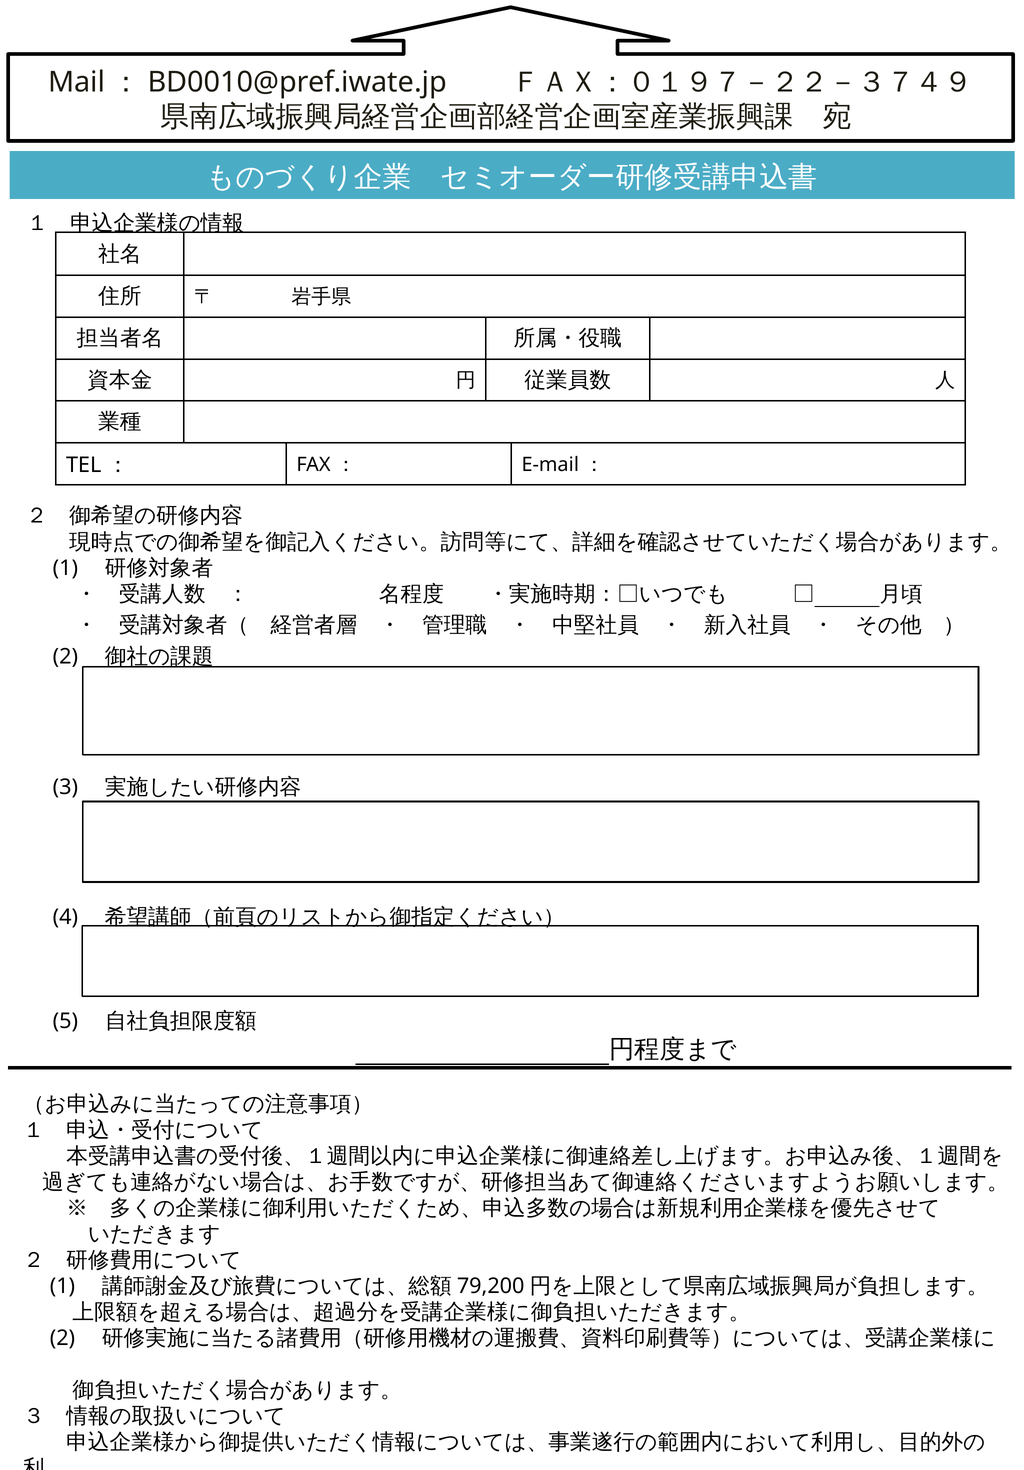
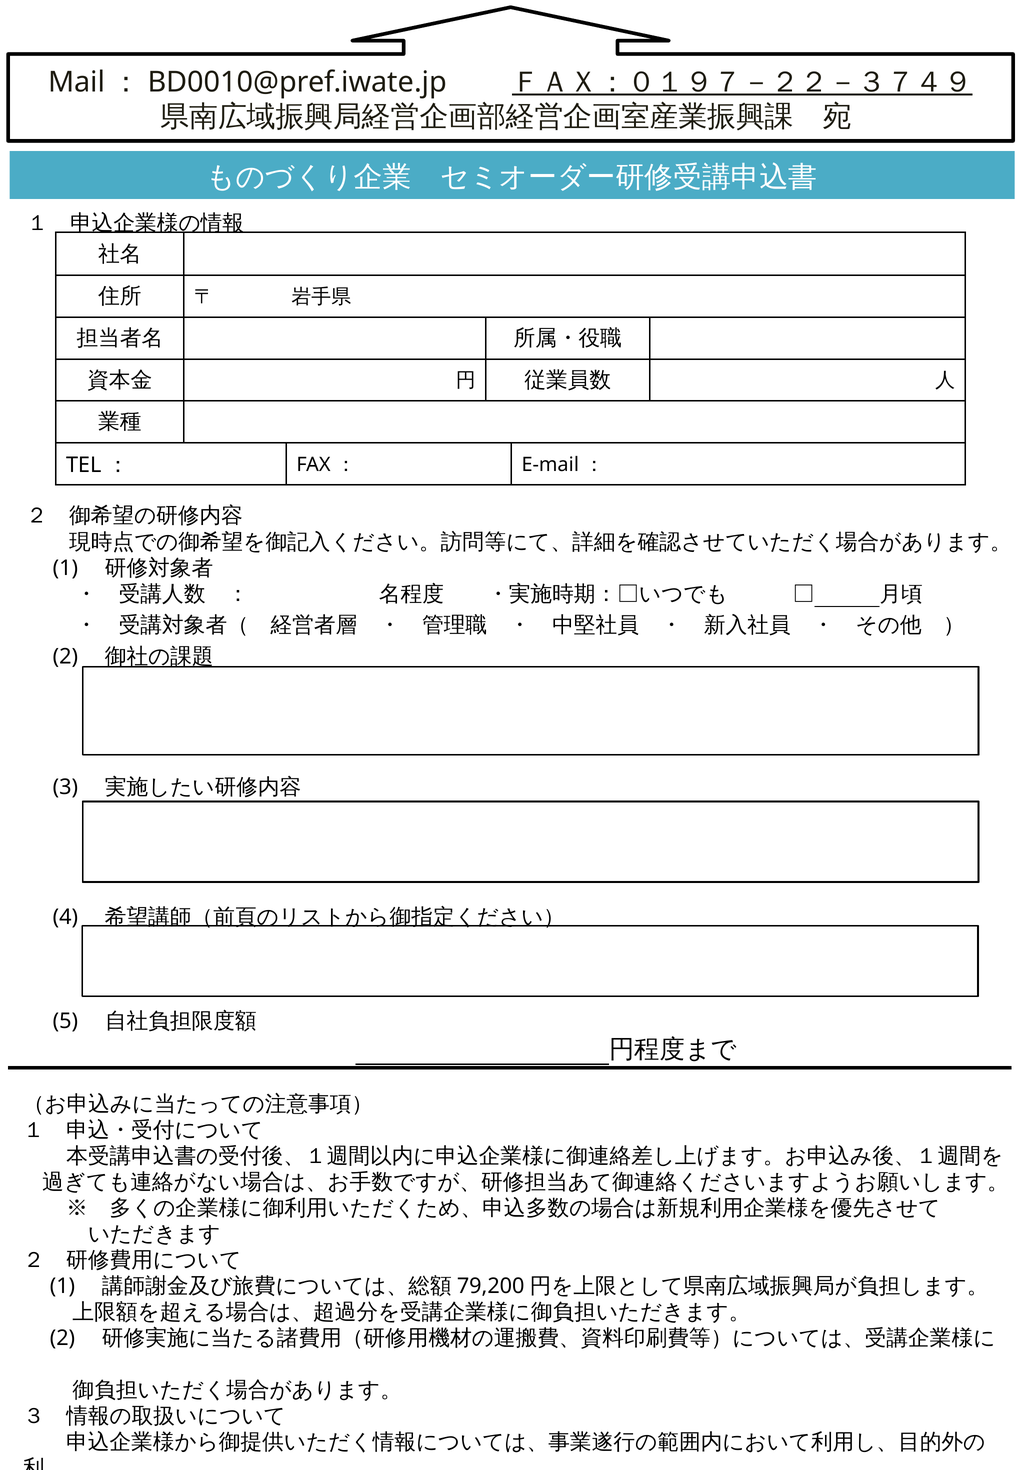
ＦＡＸ：０１９７－２２－３７４９ underline: none -> present
